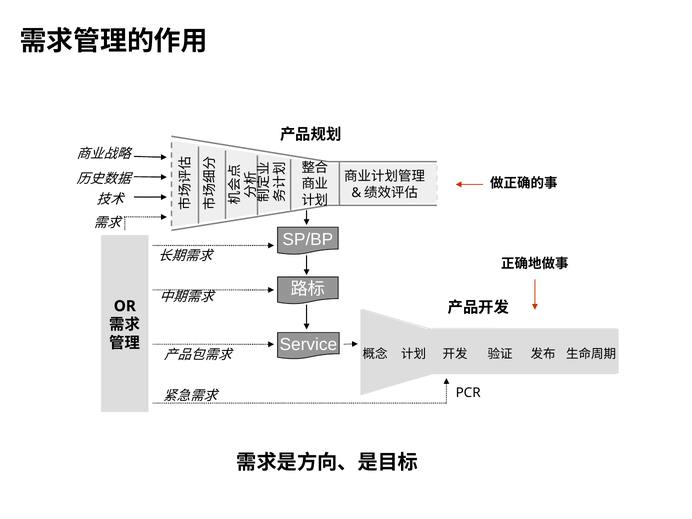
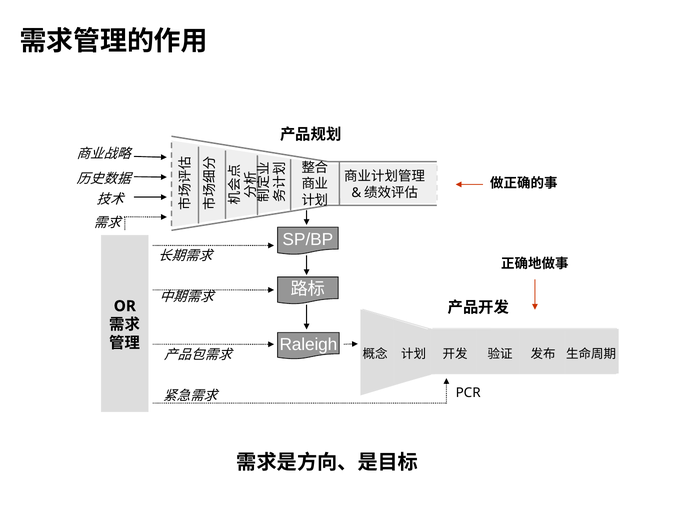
Service: Service -> Raleigh
